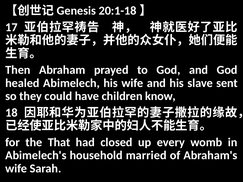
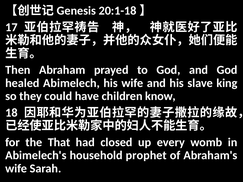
sent: sent -> king
married: married -> prophet
